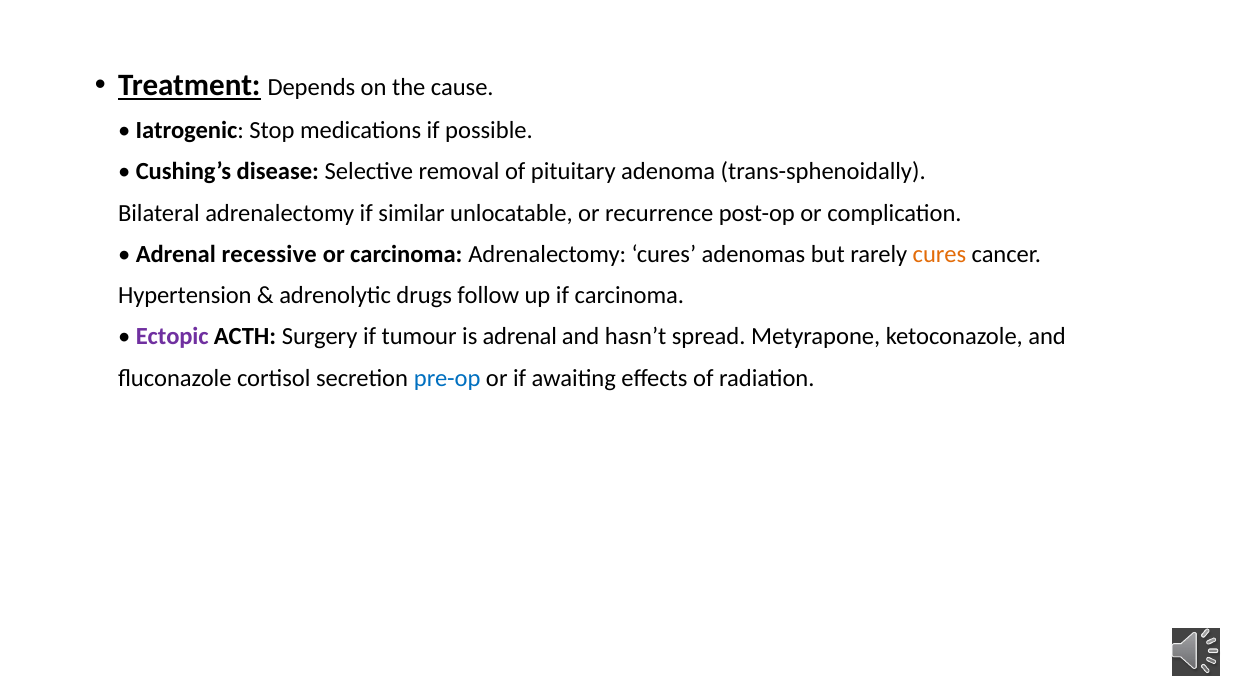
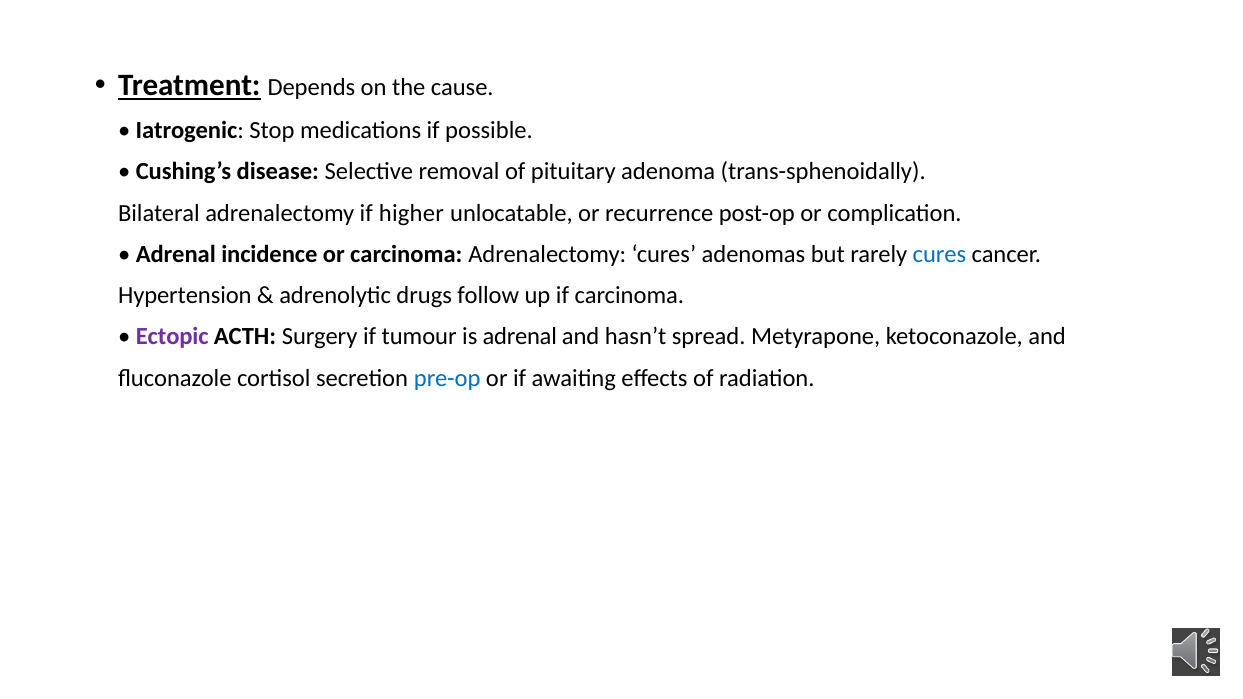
similar: similar -> higher
recessive: recessive -> incidence
cures at (939, 254) colour: orange -> blue
